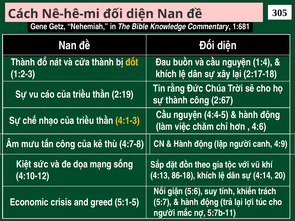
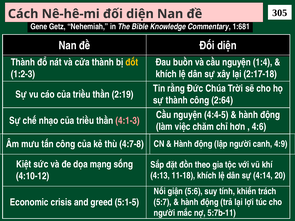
2:67: 2:67 -> 2:64
4:1-3 colour: yellow -> pink
86-18: 86-18 -> 11-18
